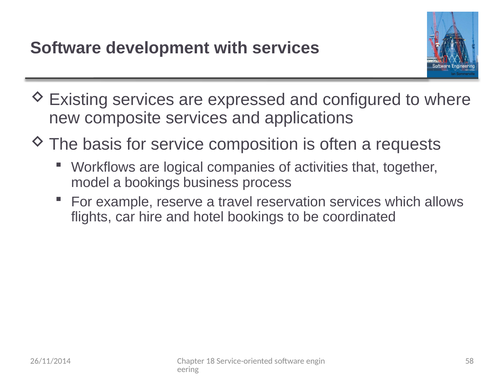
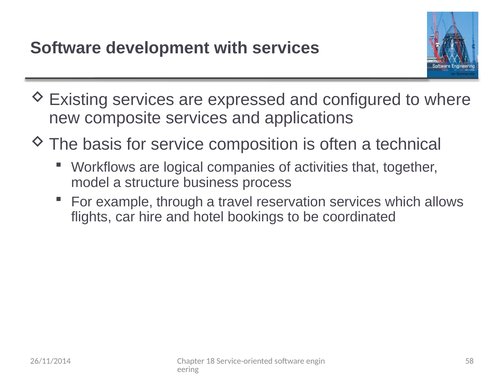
requests: requests -> technical
a bookings: bookings -> structure
reserve: reserve -> through
